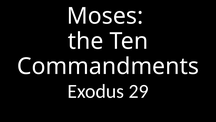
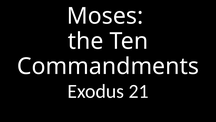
29: 29 -> 21
